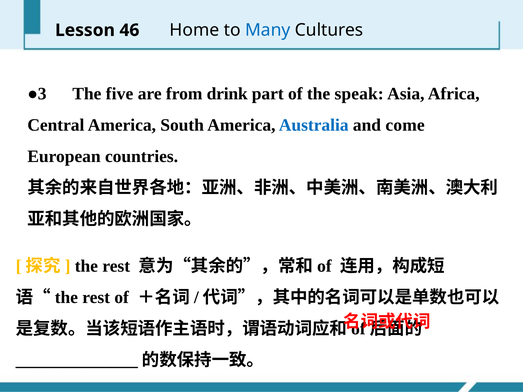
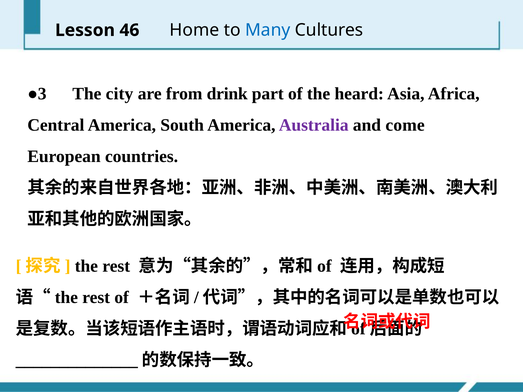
five: five -> city
speak: speak -> heard
Australia colour: blue -> purple
